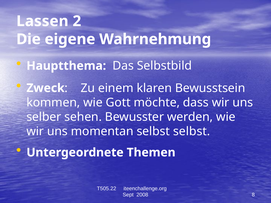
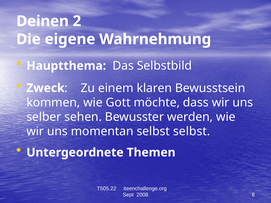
Lassen: Lassen -> Deinen
